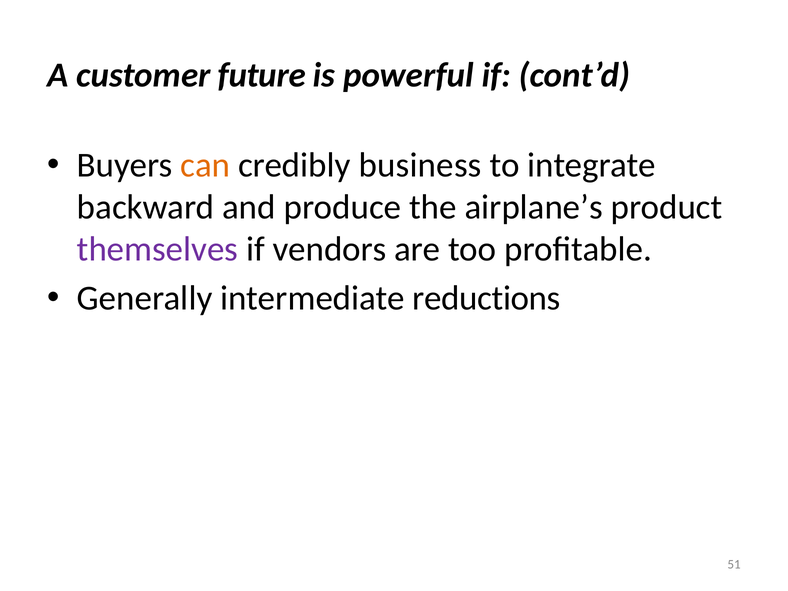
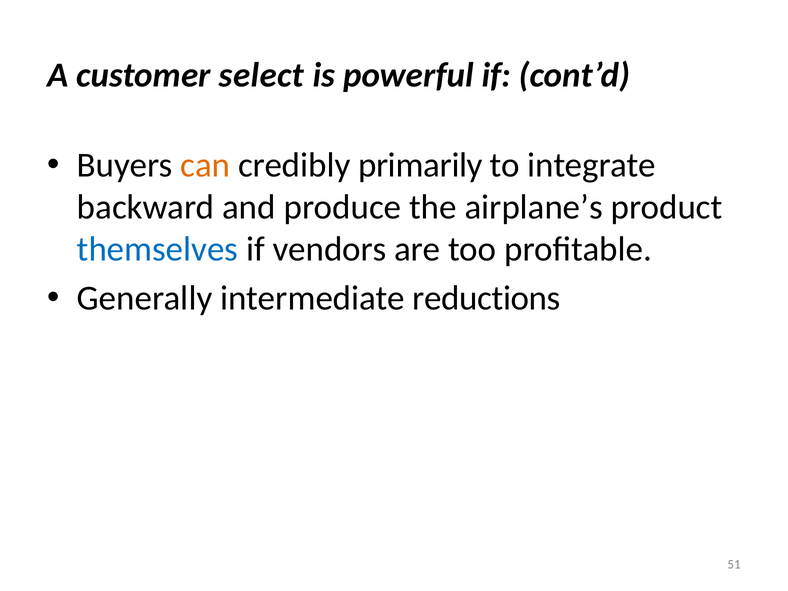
future: future -> select
business: business -> primarily
themselves colour: purple -> blue
